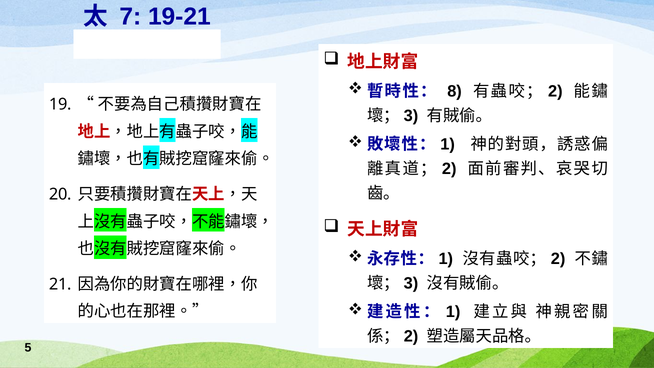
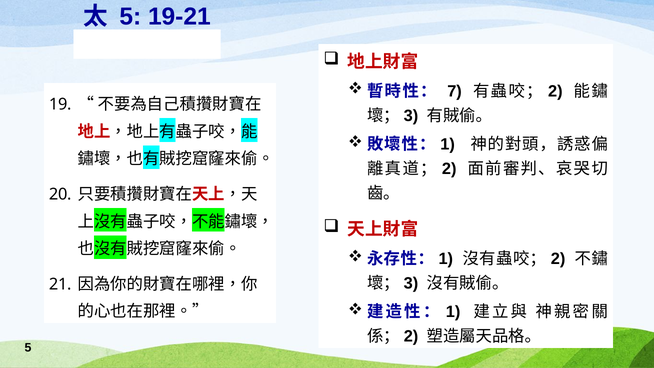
7 at (130, 16): 7 -> 5
8: 8 -> 7
